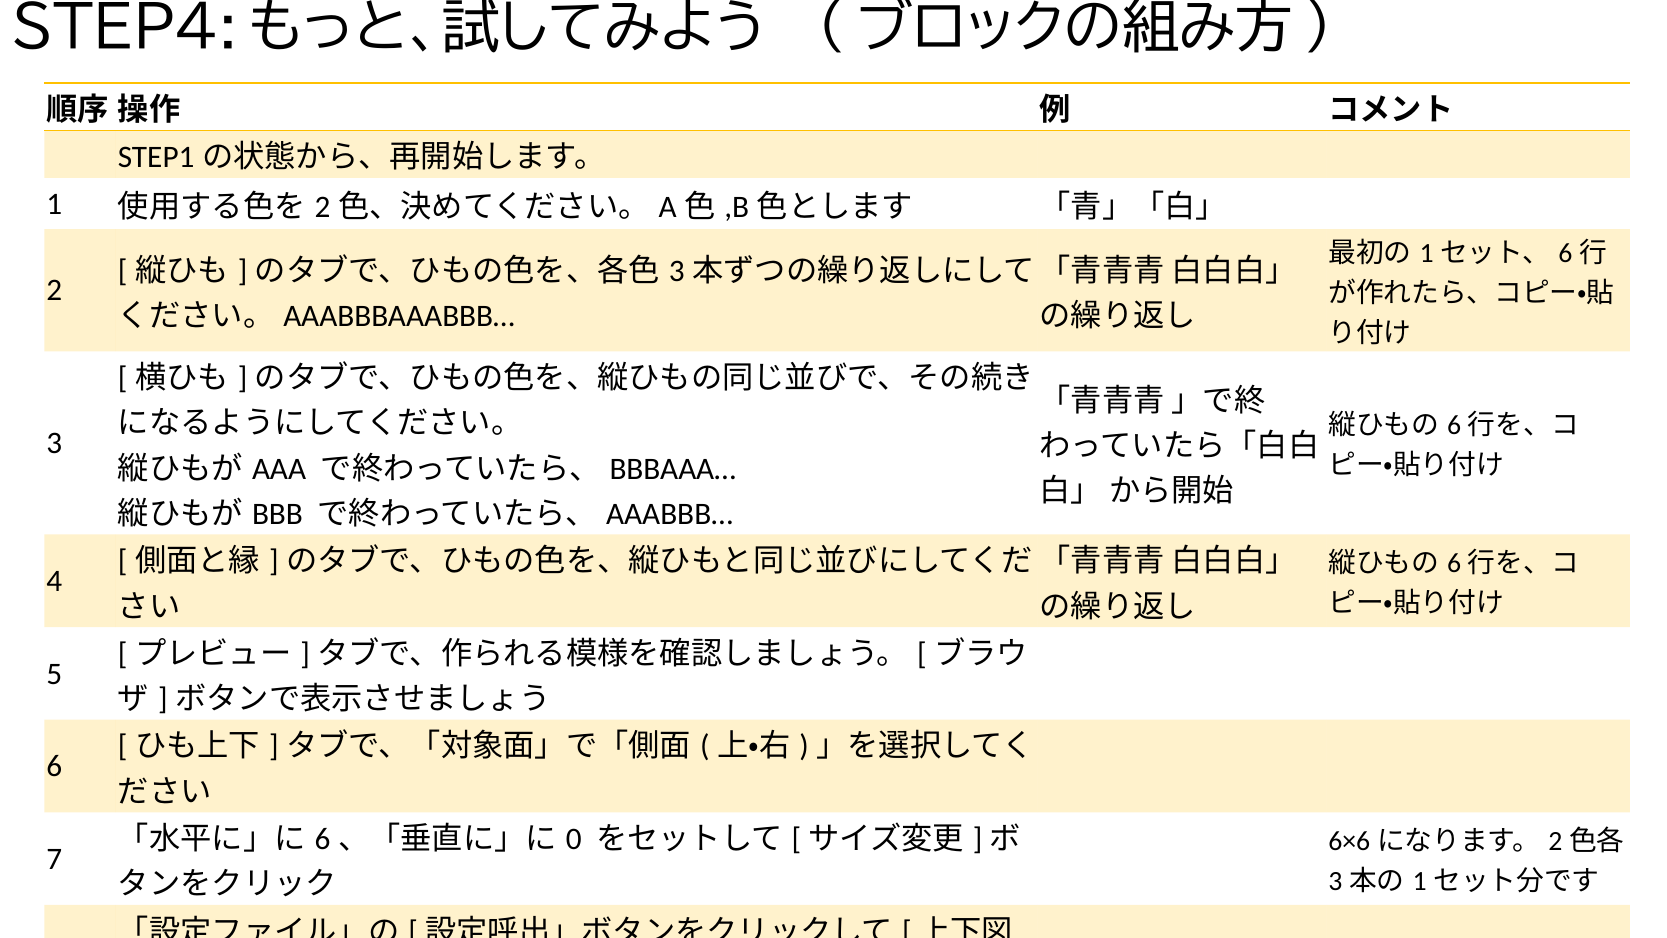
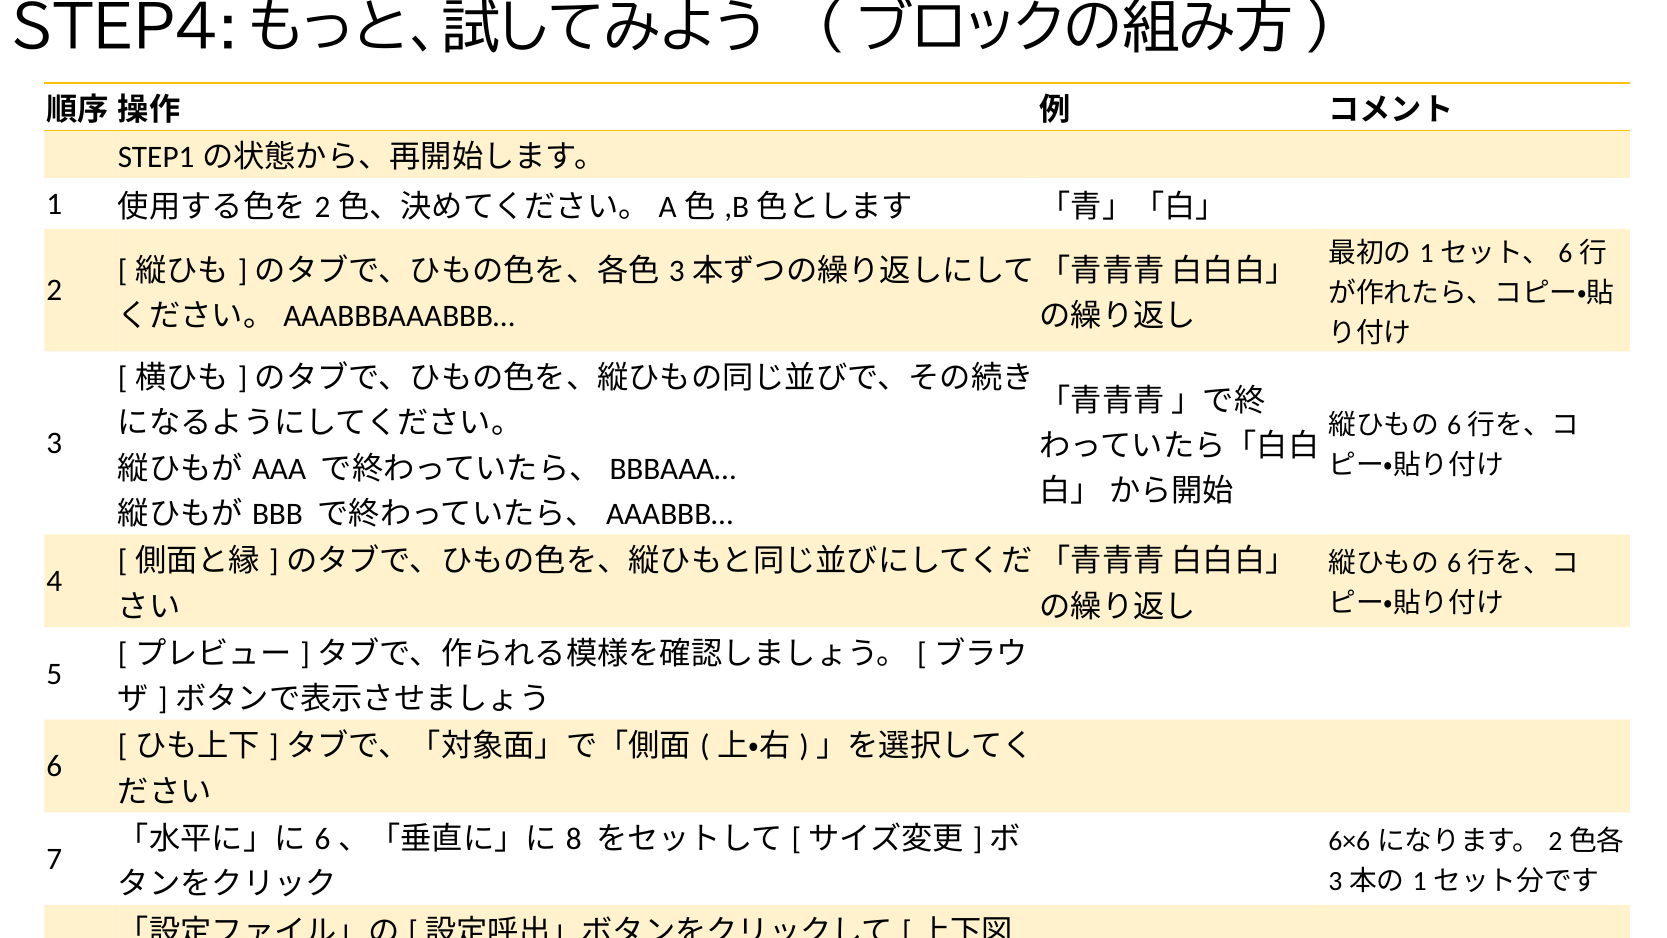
0 at (574, 839): 0 -> 8
